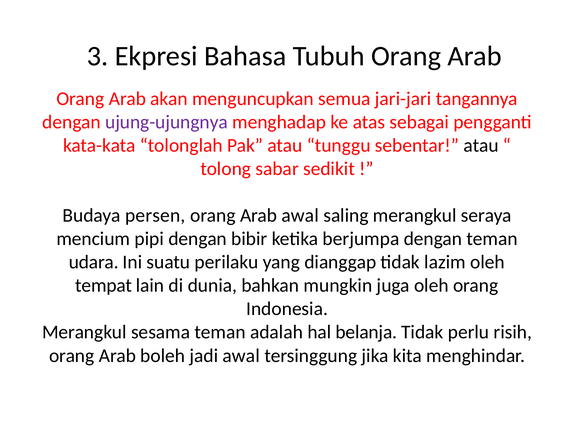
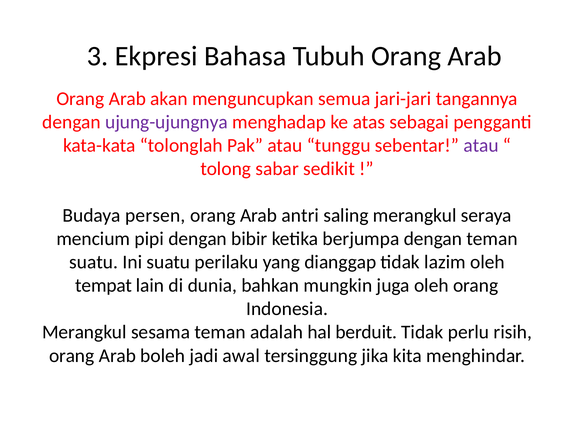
atau at (481, 145) colour: black -> purple
Arab awal: awal -> antri
udara at (94, 262): udara -> suatu
belanja: belanja -> berduit
